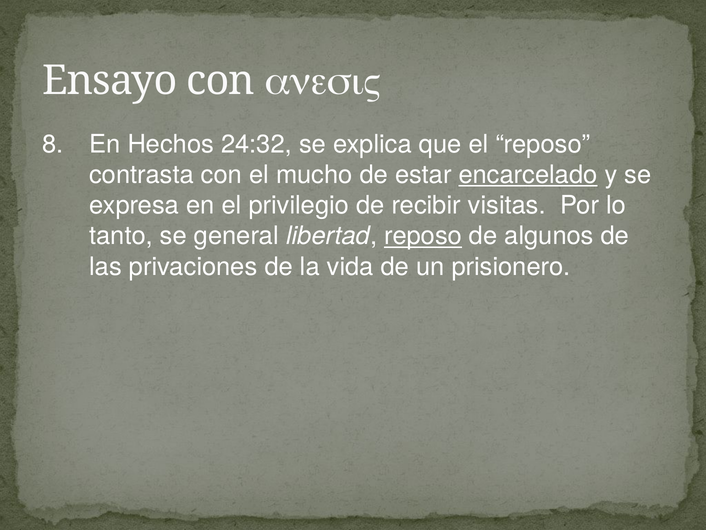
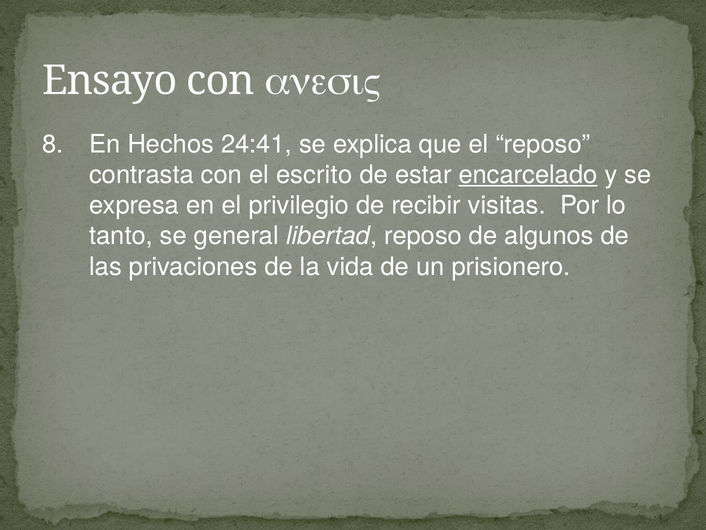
24:32: 24:32 -> 24:41
mucho: mucho -> escrito
reposo at (423, 236) underline: present -> none
